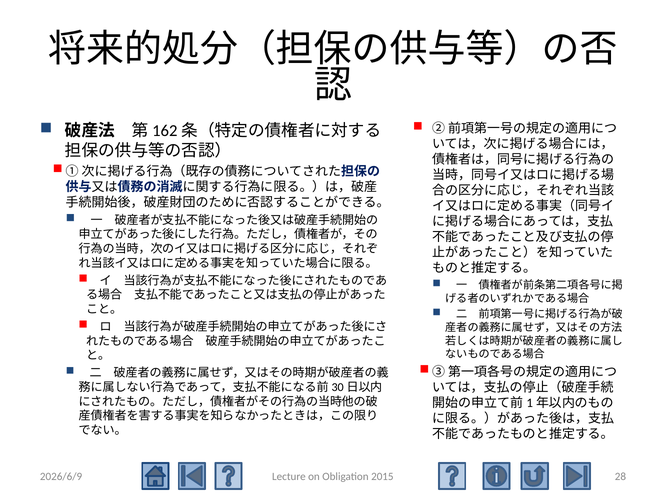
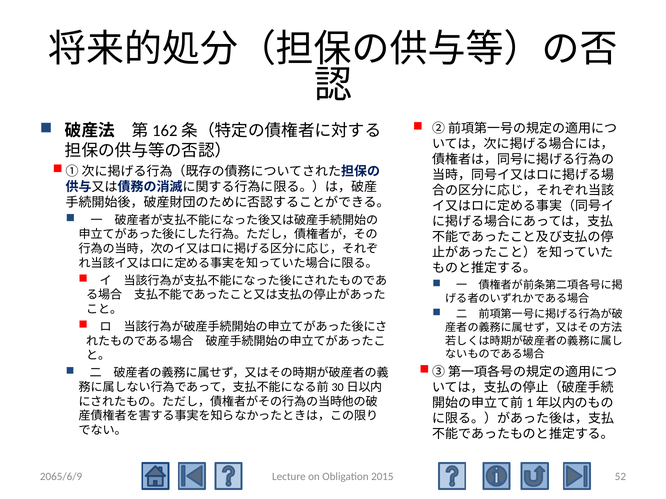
2026/6/9: 2026/6/9 -> 2065/6/9
28: 28 -> 52
